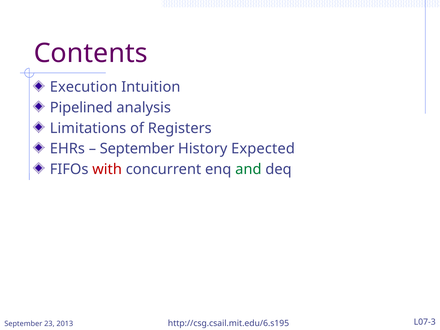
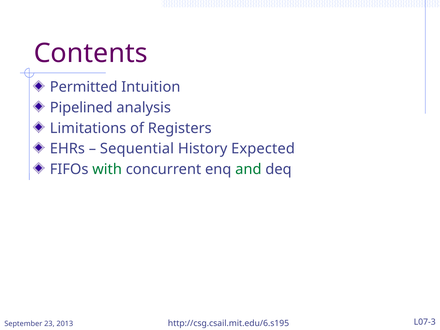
Execution: Execution -> Permitted
September at (137, 149): September -> Sequential
with colour: red -> green
